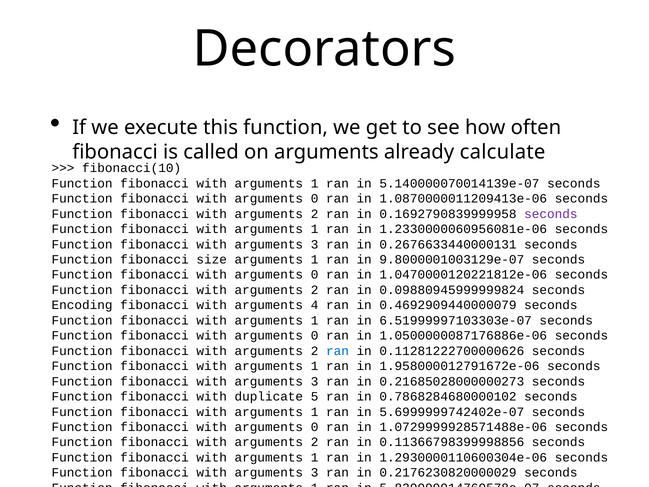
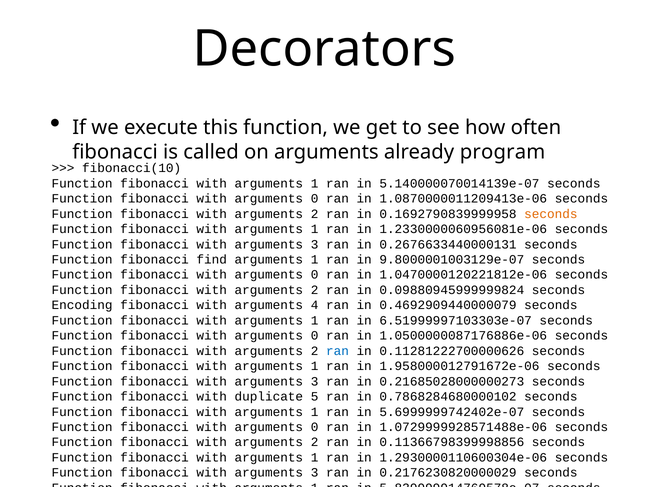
calculate: calculate -> program
seconds at (551, 214) colour: purple -> orange
size: size -> find
